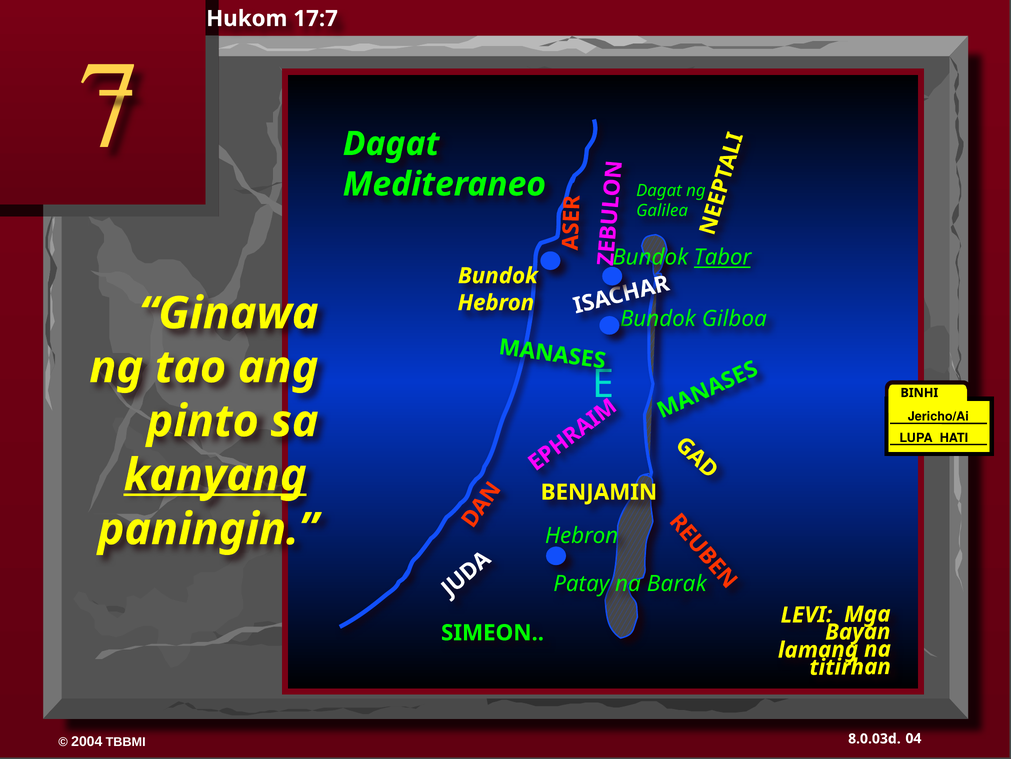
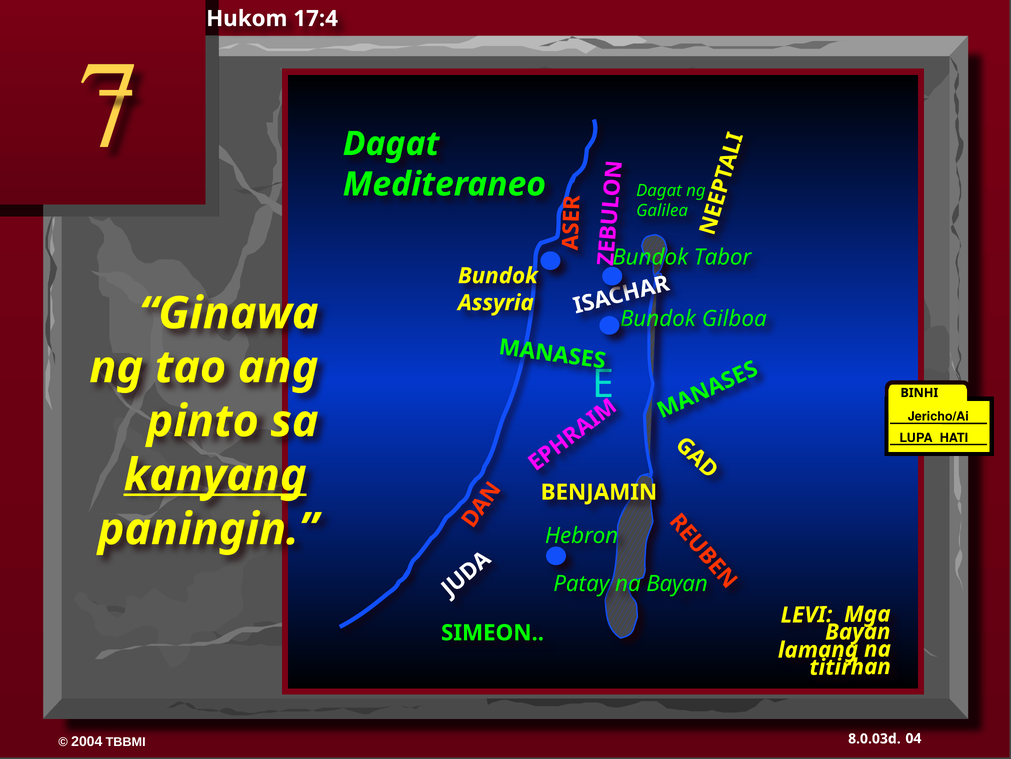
17:7: 17:7 -> 17:4
Tabor underline: present -> none
Hebron at (496, 303): Hebron -> Assyria
na Barak: Barak -> Bayan
